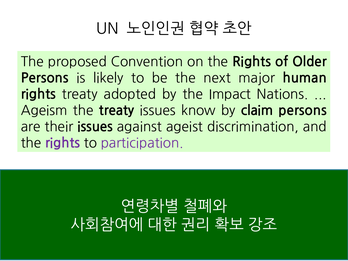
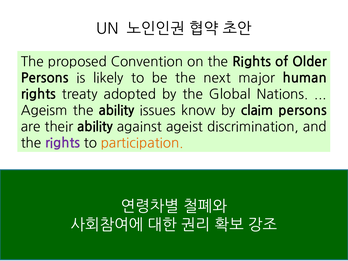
Impact: Impact -> Global
the treaty: treaty -> ability
their issues: issues -> ability
participation colour: purple -> orange
